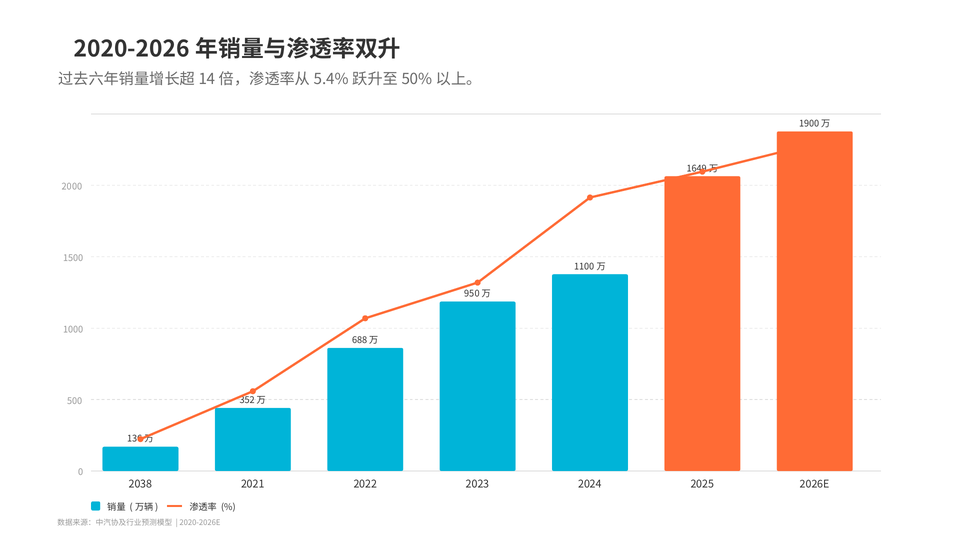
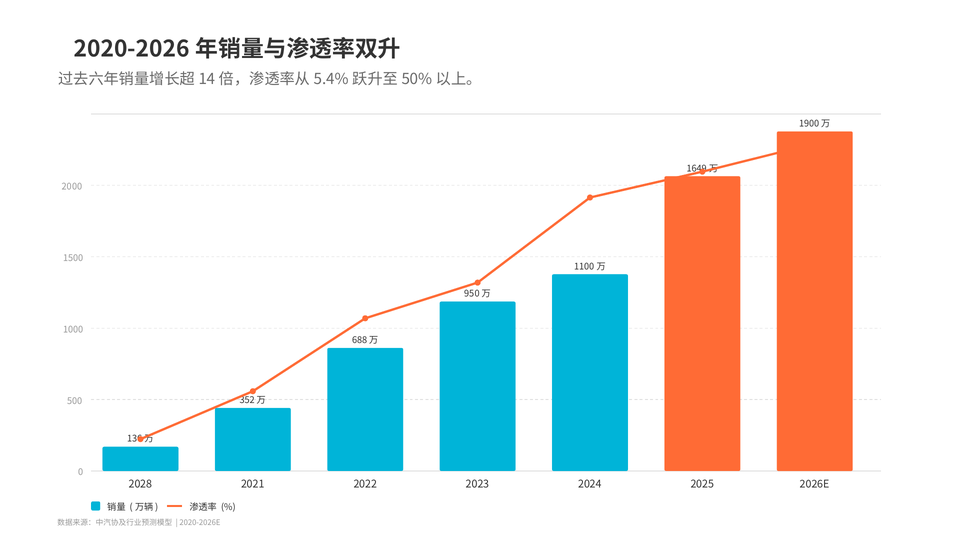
2038: 2038 -> 2028
